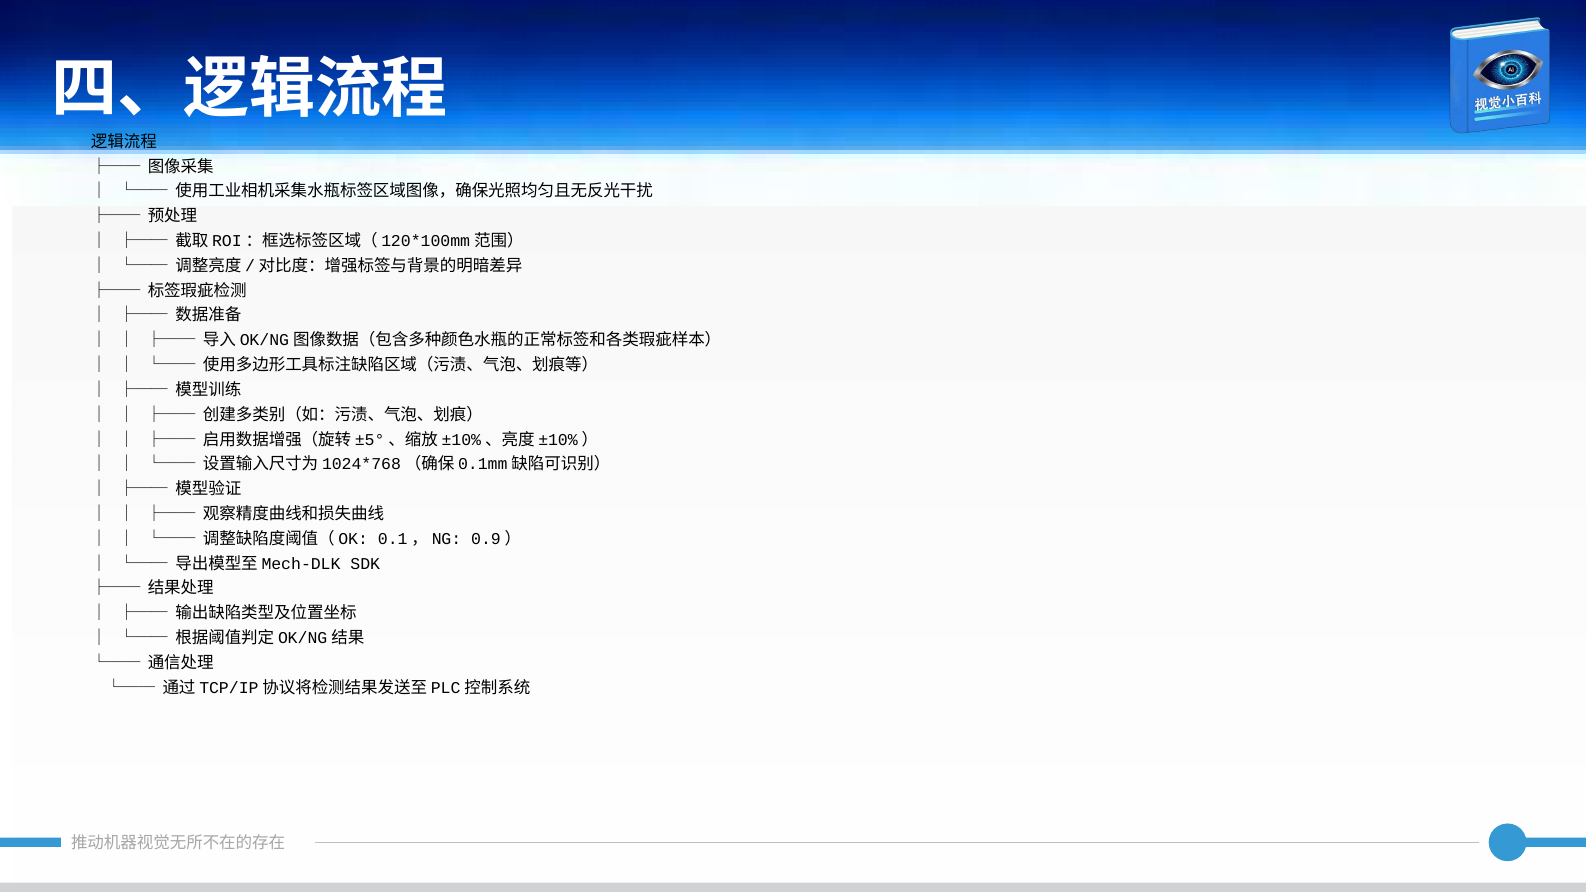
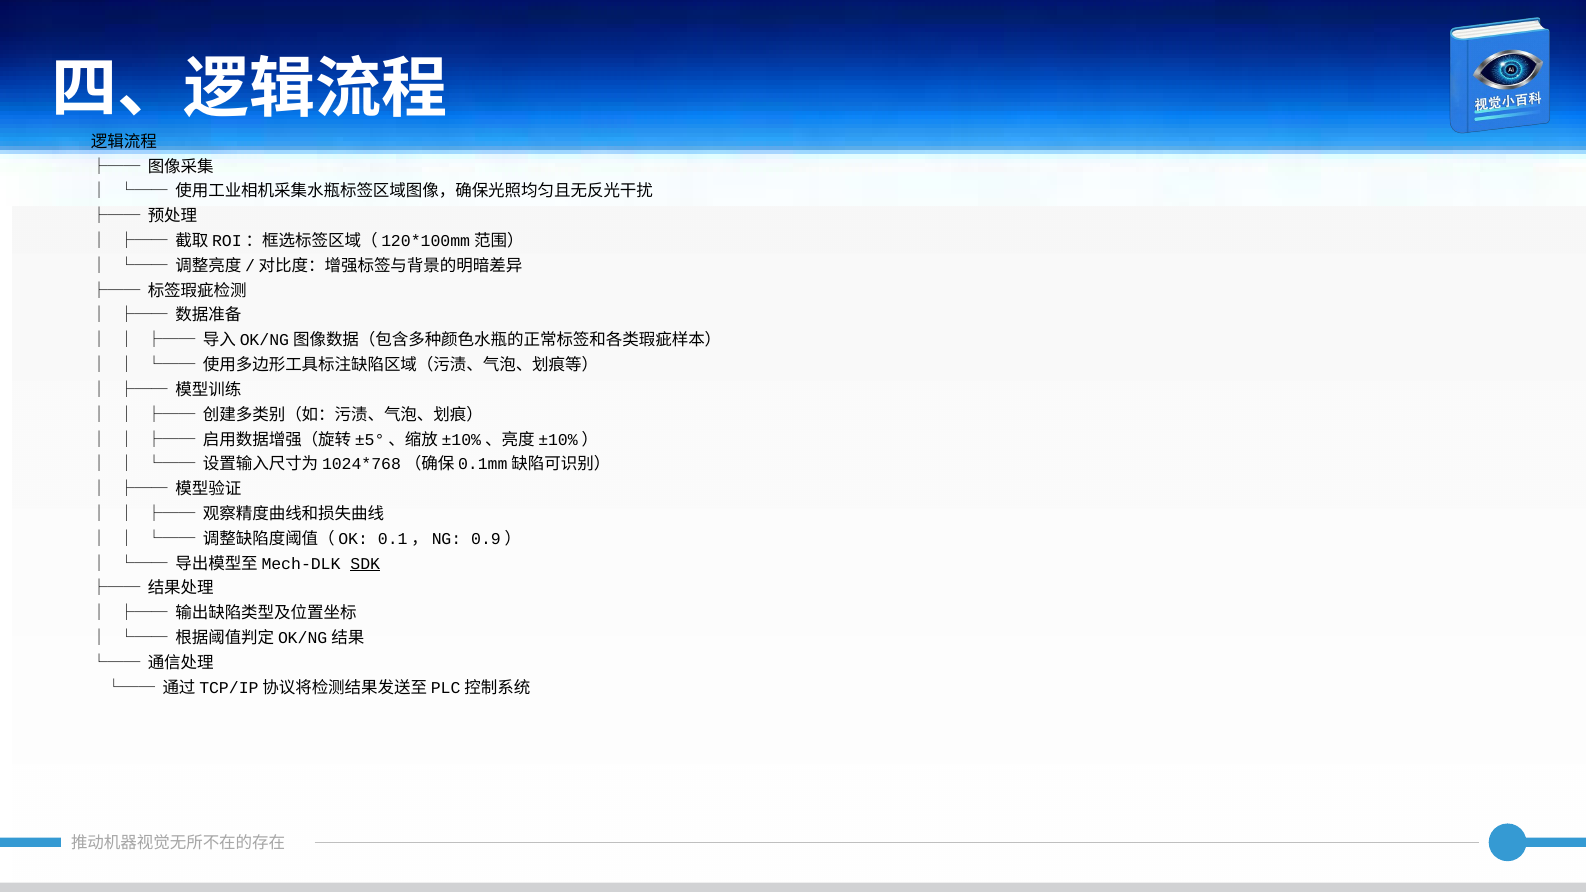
SDK underline: none -> present
